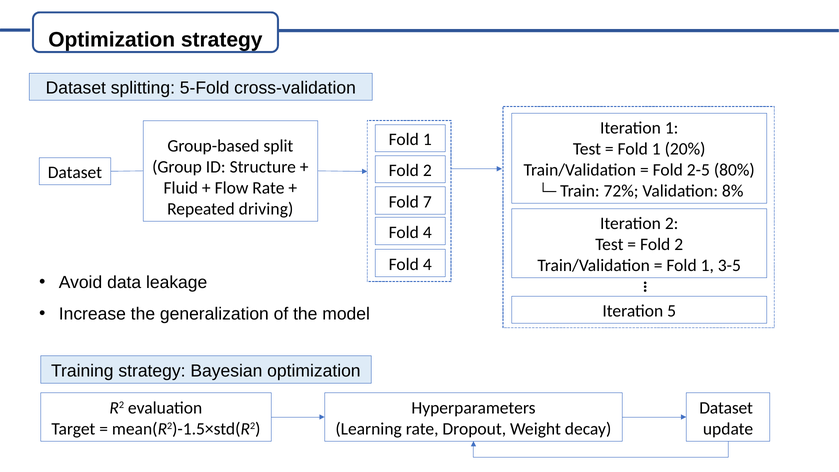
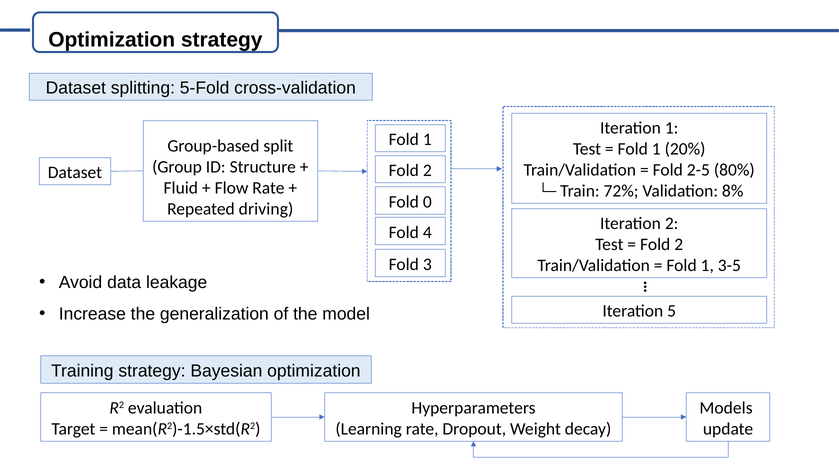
7: 7 -> 0
4 at (427, 264): 4 -> 3
Dataset at (726, 408): Dataset -> Models
